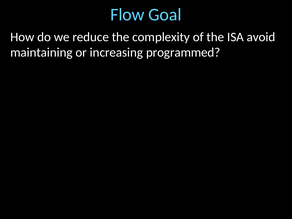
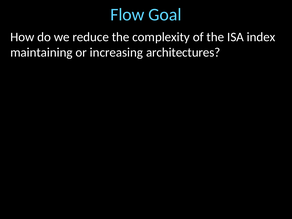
avoid: avoid -> index
programmed: programmed -> architectures
